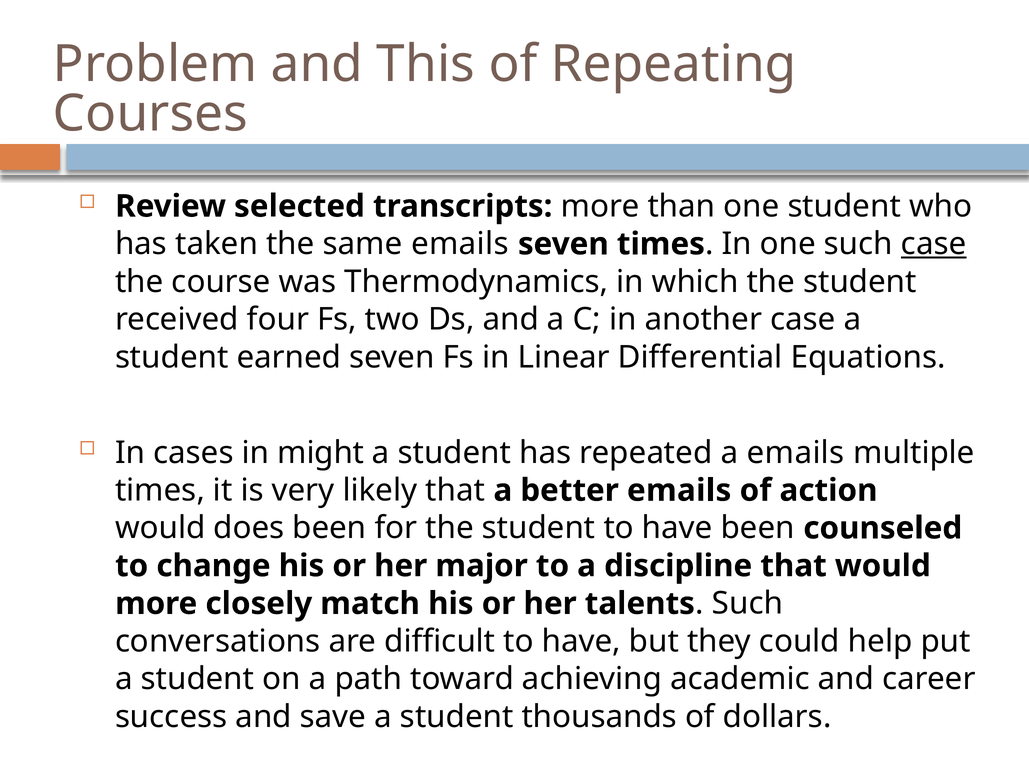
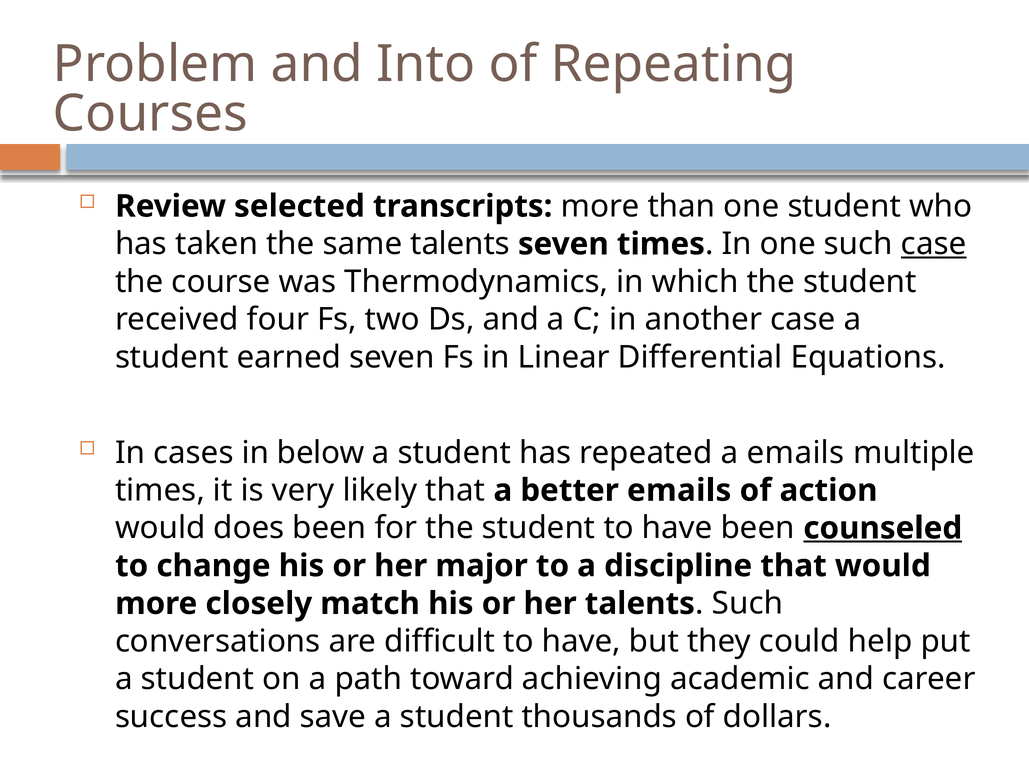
This: This -> Into
same emails: emails -> talents
might: might -> below
counseled underline: none -> present
